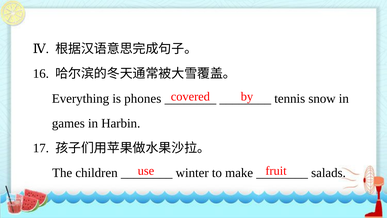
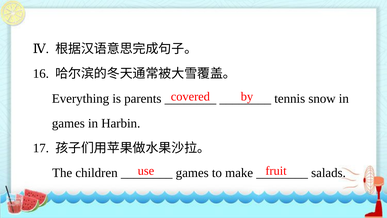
phones: phones -> parents
winter at (192, 173): winter -> games
